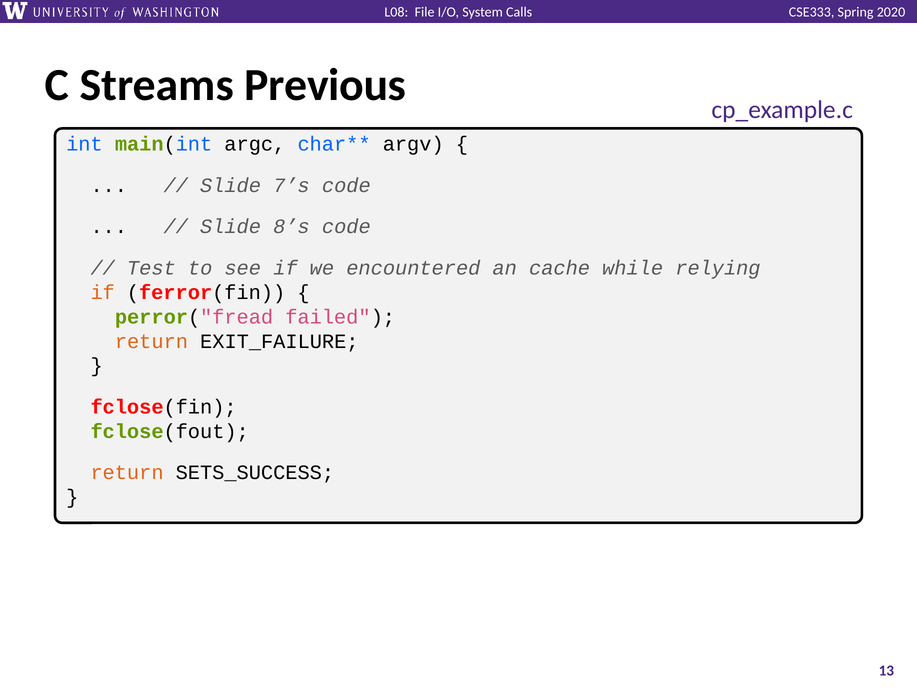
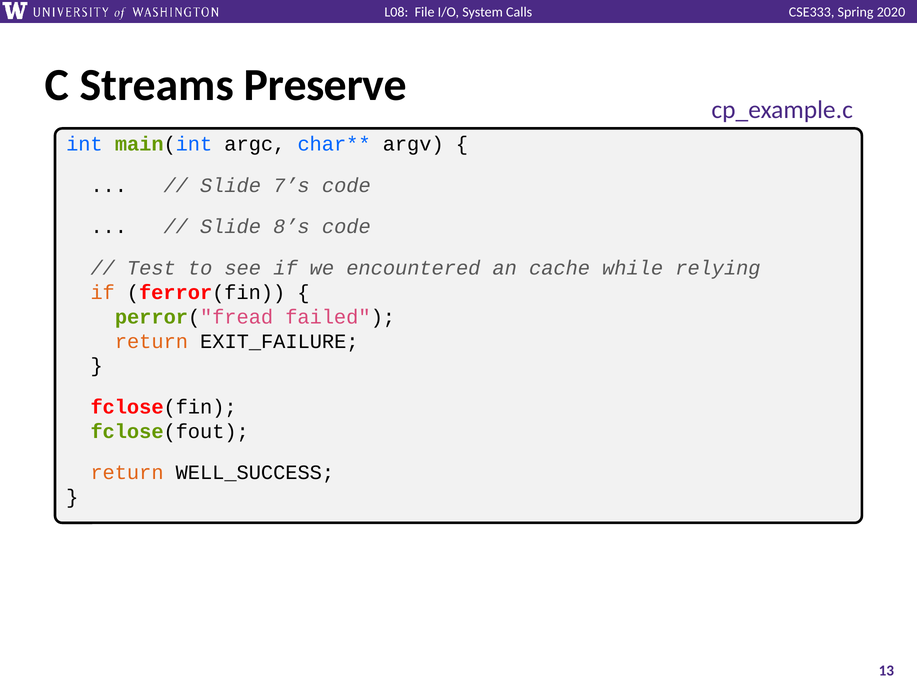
Previous: Previous -> Preserve
SETS_SUCCESS: SETS_SUCCESS -> WELL_SUCCESS
